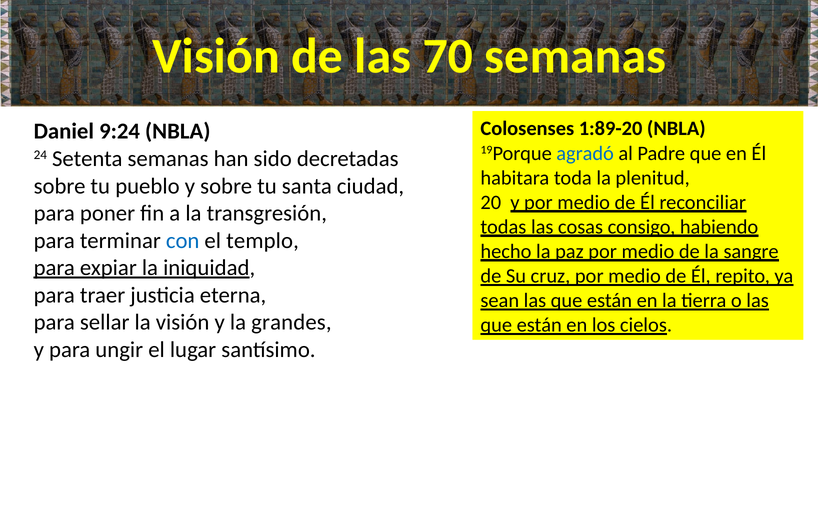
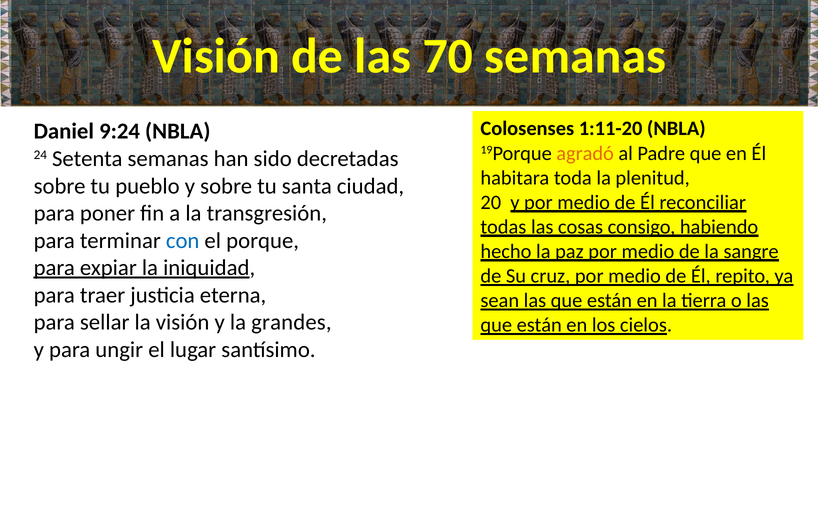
1:89-20: 1:89-20 -> 1:11-20
agradó colour: blue -> orange
templo: templo -> porque
